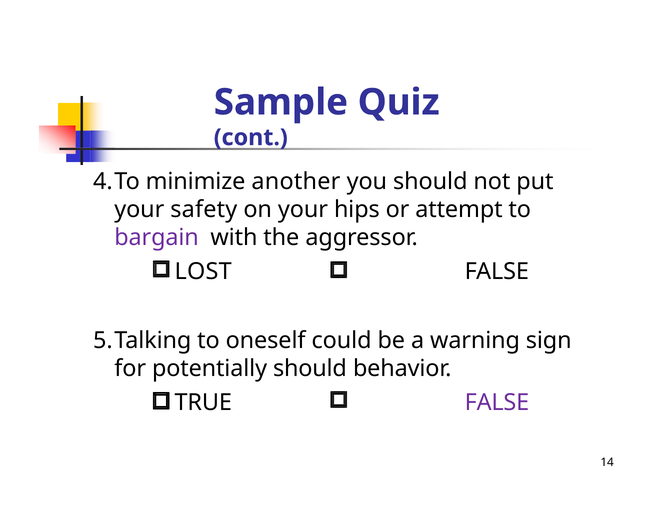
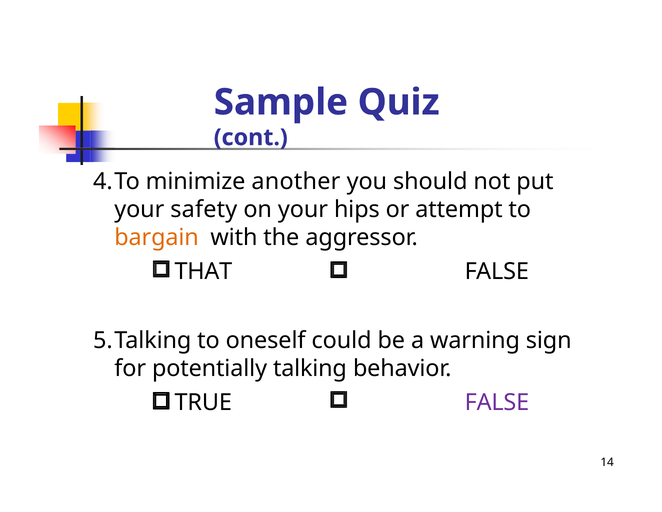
bargain colour: purple -> orange
LOST: LOST -> THAT
potentially should: should -> talking
